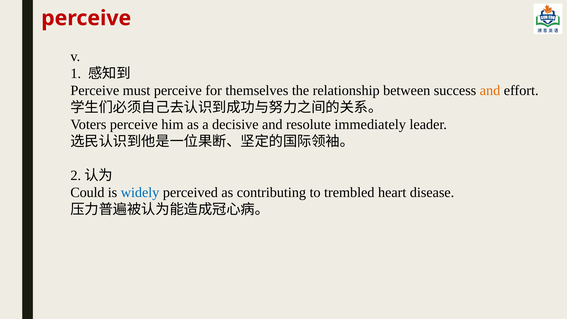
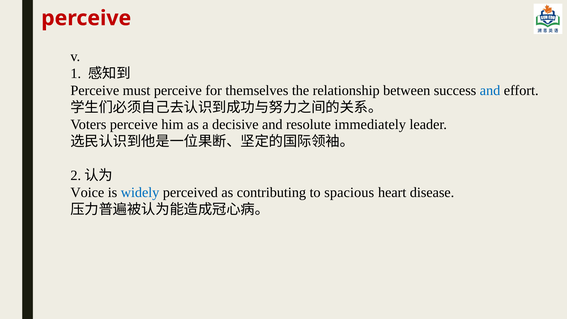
and at (490, 90) colour: orange -> blue
Could: Could -> Voice
trembled: trembled -> spacious
